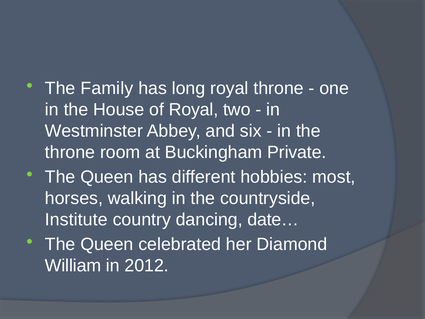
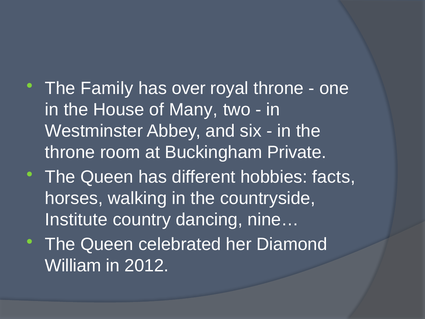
long: long -> over
of Royal: Royal -> Many
most: most -> facts
date…: date… -> nine…
